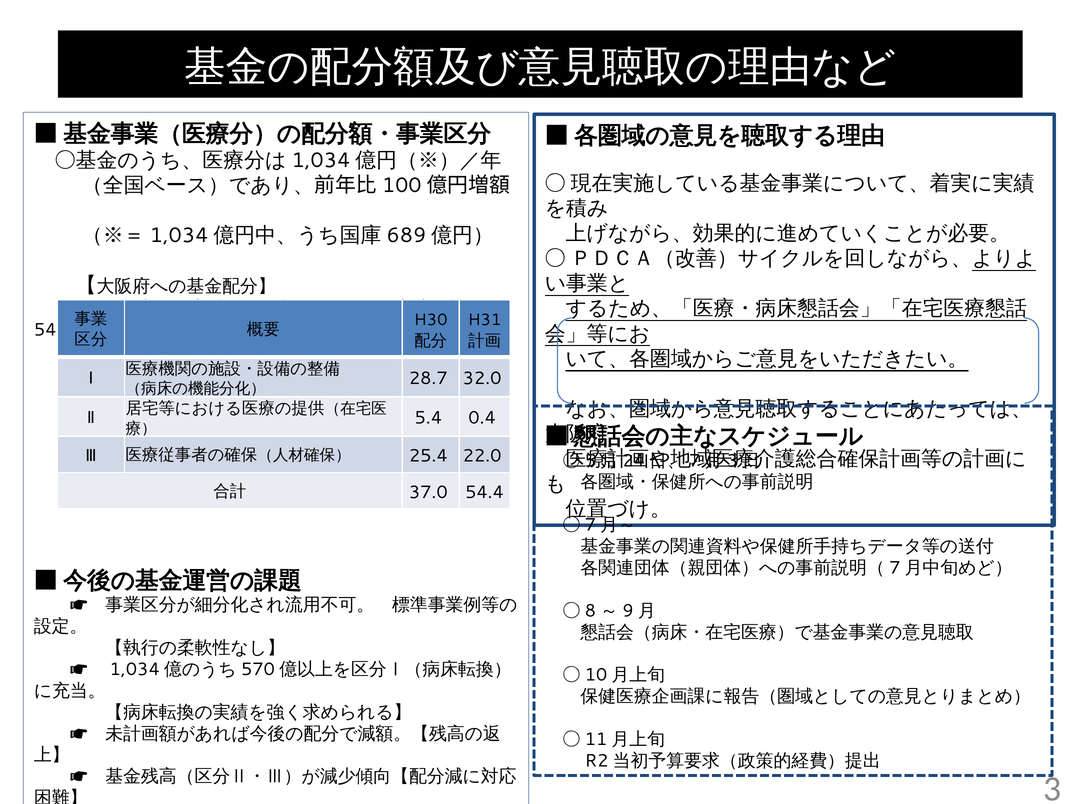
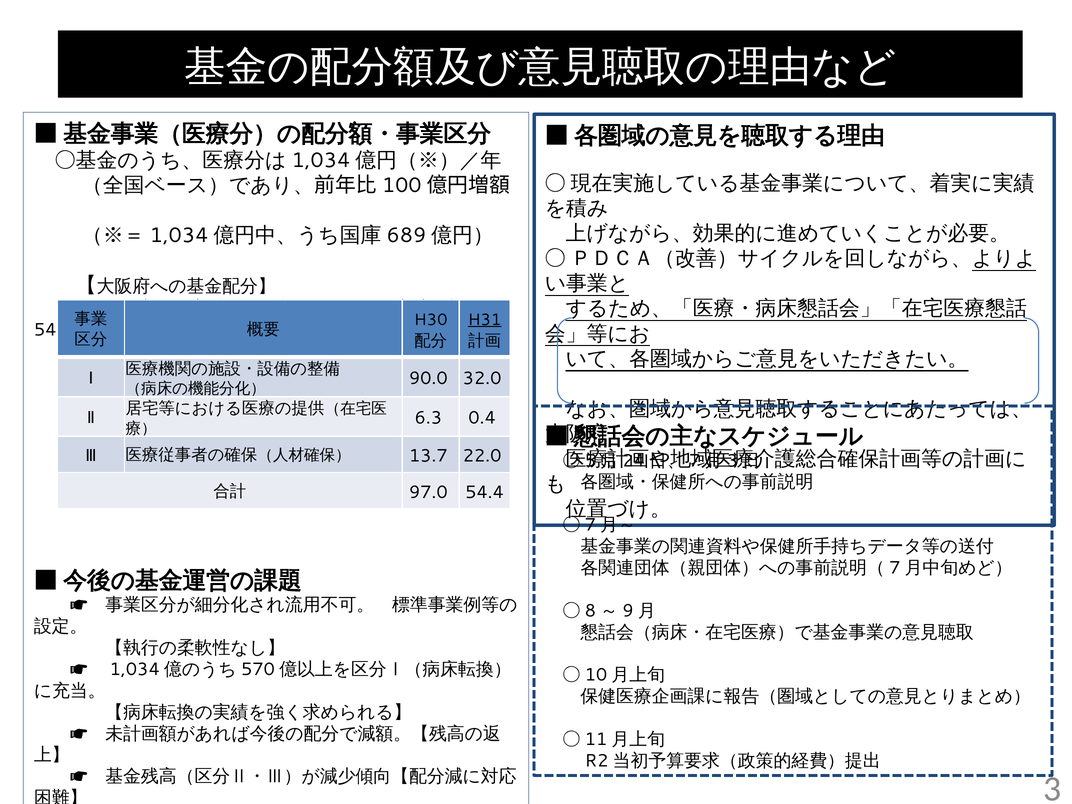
H31 underline: none -> present
28.7: 28.7 -> 90.0
5.4: 5.4 -> 6.3
25.4: 25.4 -> 13.7
37.0: 37.0 -> 97.0
